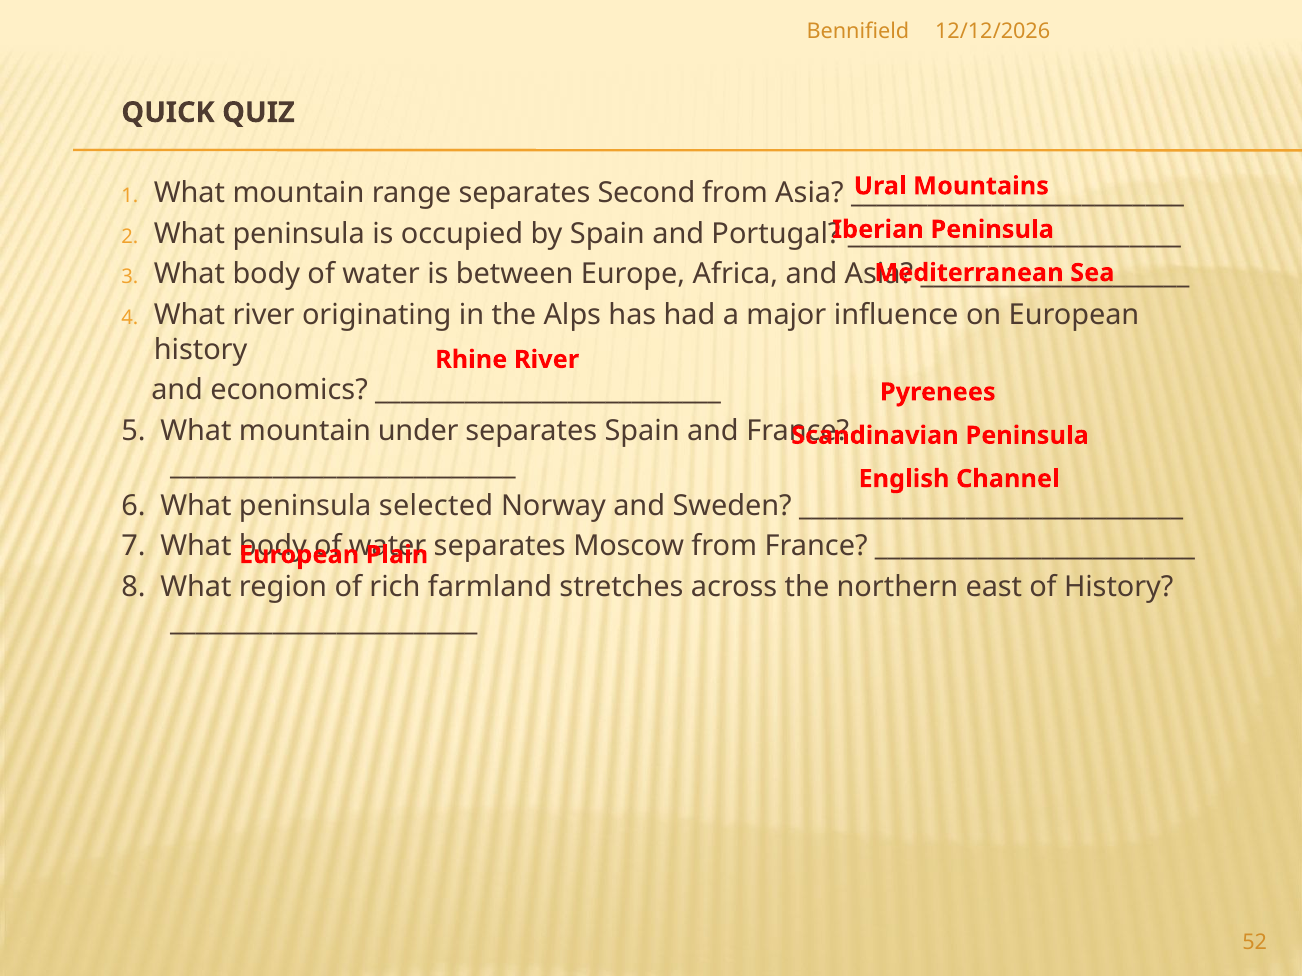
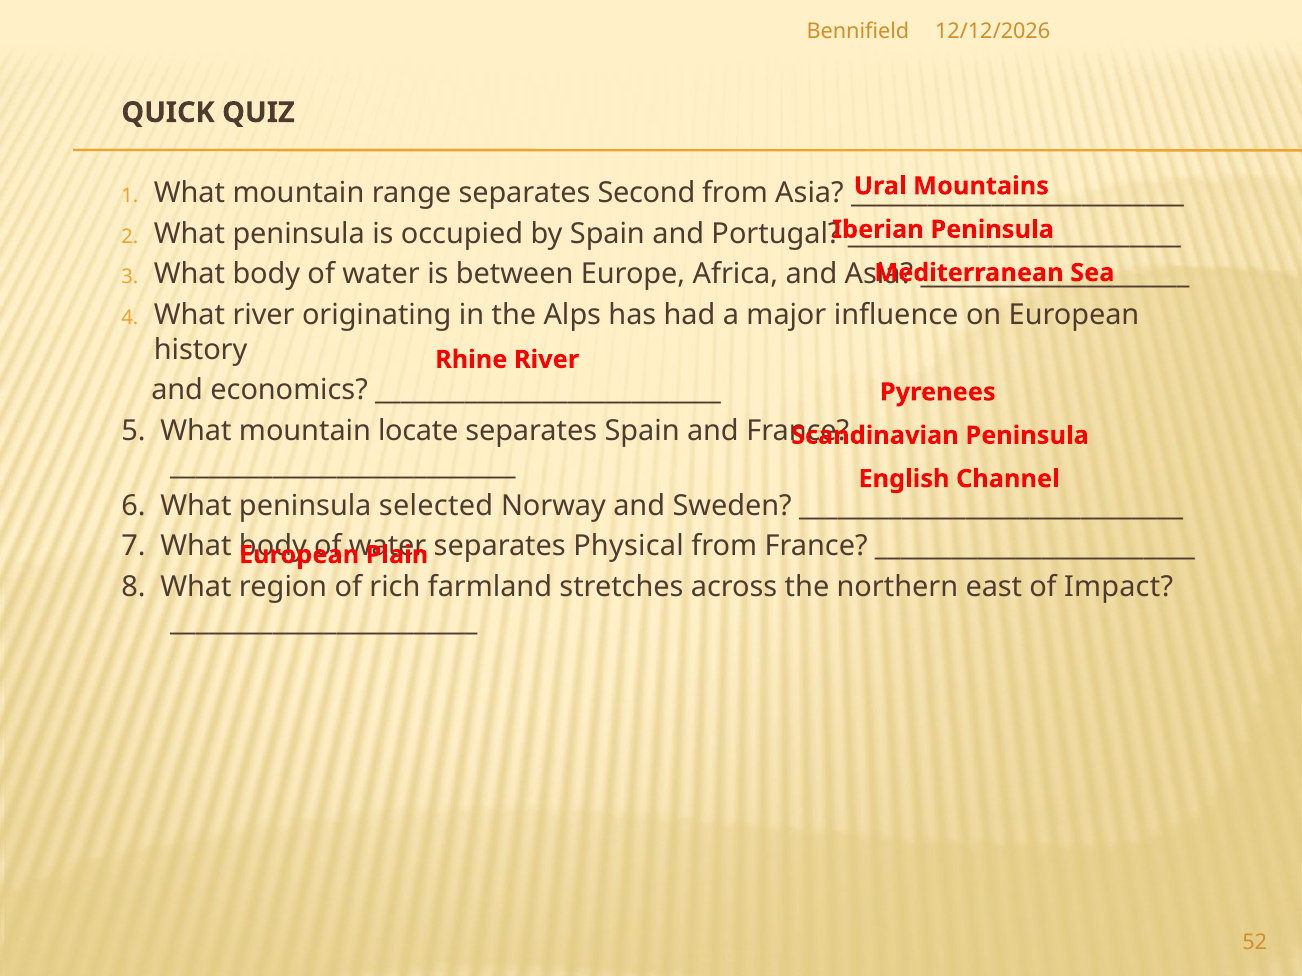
under: under -> locate
Moscow: Moscow -> Physical
of History: History -> Impact
